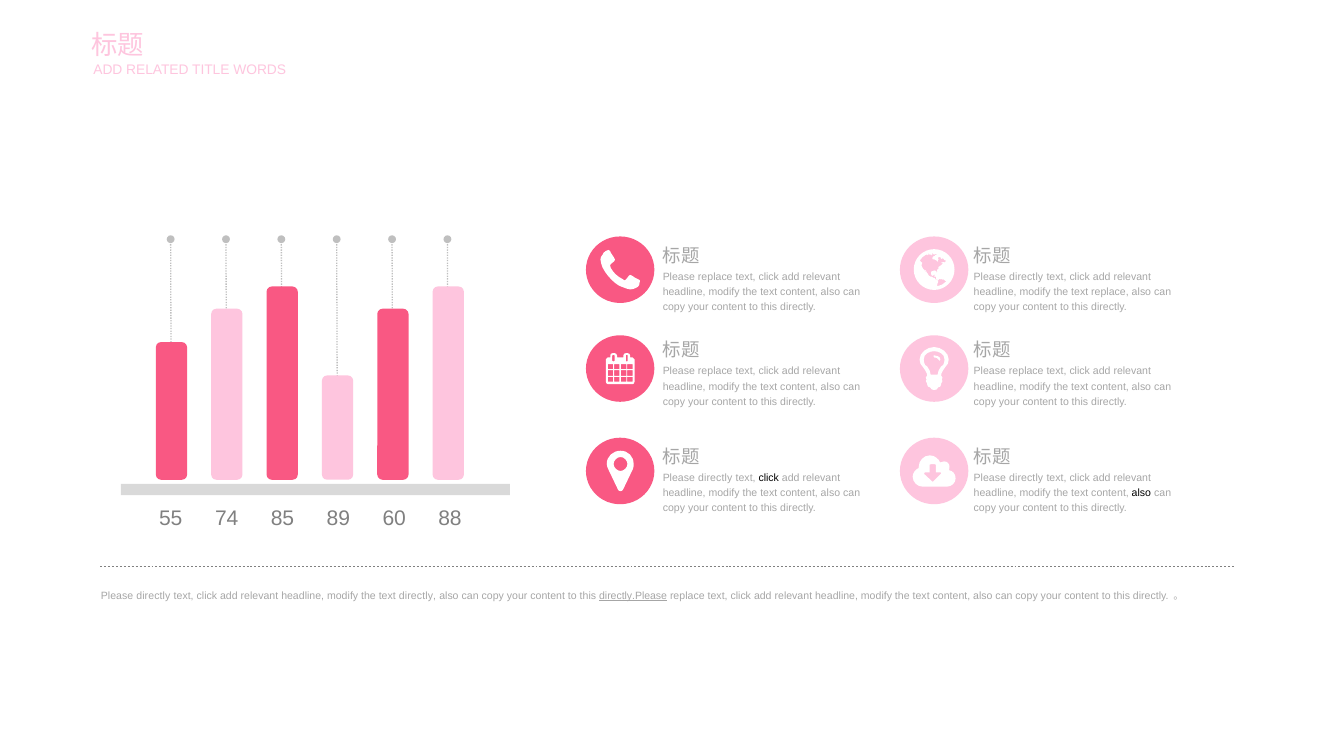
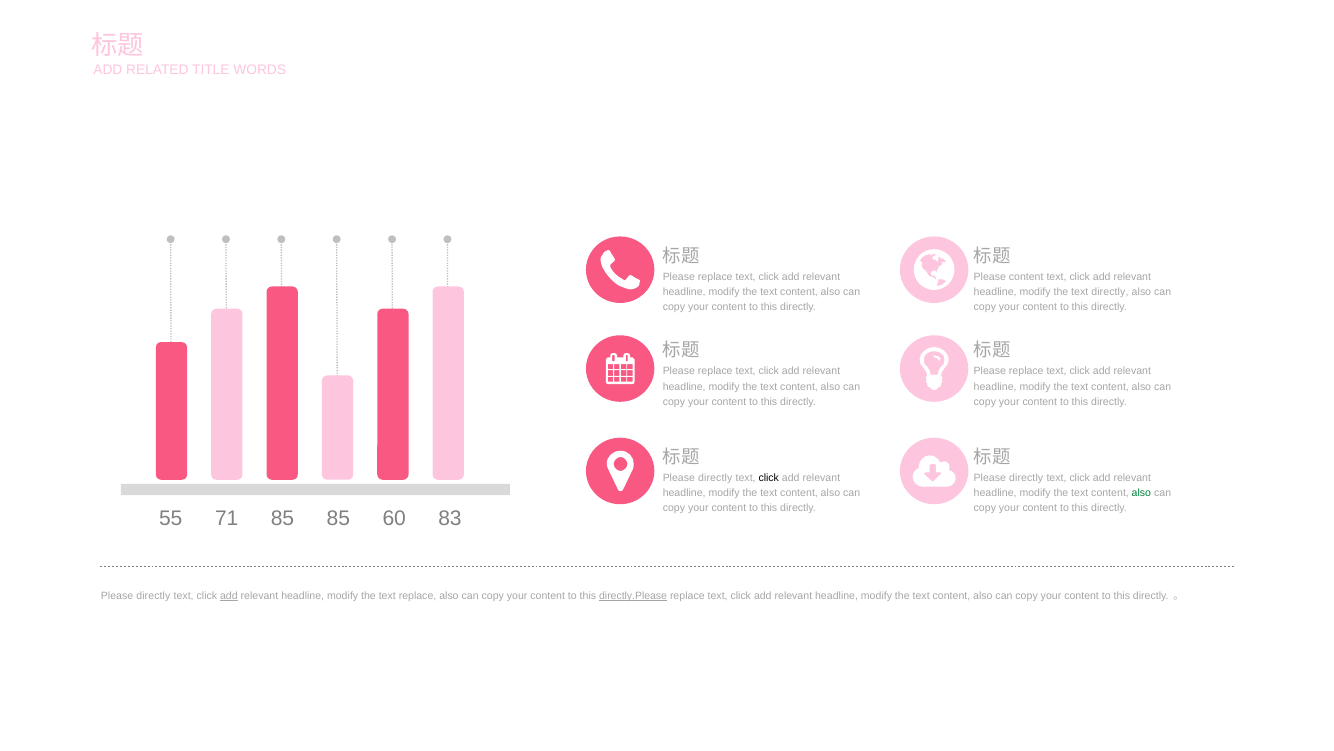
directly at (1026, 277): directly -> content
text replace: replace -> directly
also at (1141, 493) colour: black -> green
74: 74 -> 71
85 89: 89 -> 85
88: 88 -> 83
add at (229, 595) underline: none -> present
text directly: directly -> replace
